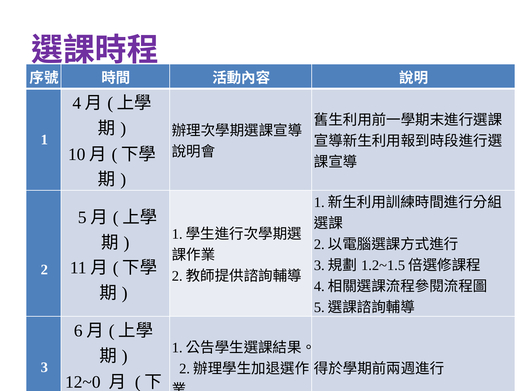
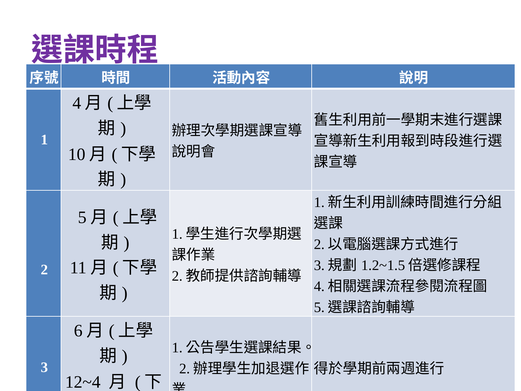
12~0: 12~0 -> 12~4
